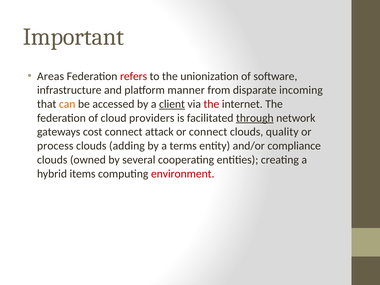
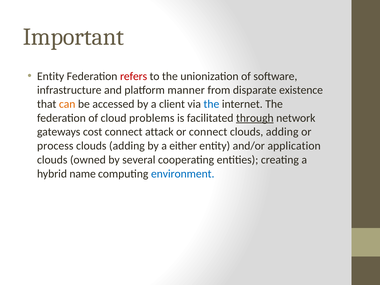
Areas at (51, 76): Areas -> Entity
incoming: incoming -> existence
client underline: present -> none
the at (211, 104) colour: red -> blue
providers: providers -> problems
quality at (282, 132): quality -> adding
terms: terms -> either
compliance: compliance -> application
items: items -> name
environment colour: red -> blue
